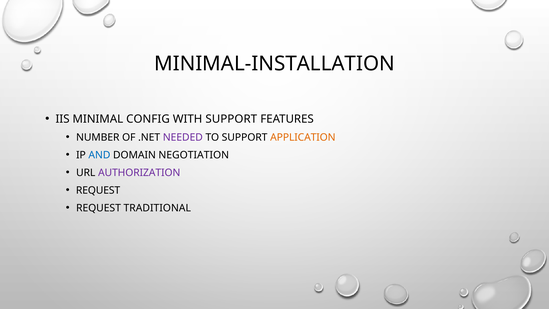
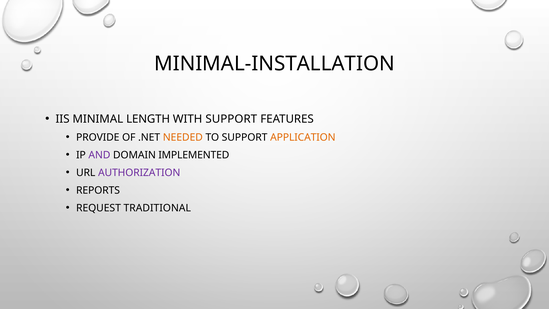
CONFIG: CONFIG -> LENGTH
NUMBER: NUMBER -> PROVIDE
NEEDED colour: purple -> orange
AND colour: blue -> purple
NEGOTIATION: NEGOTIATION -> IMPLEMENTED
REQUEST at (98, 190): REQUEST -> REPORTS
